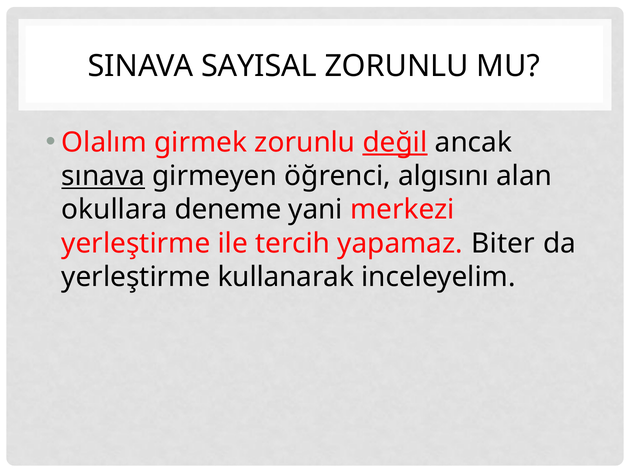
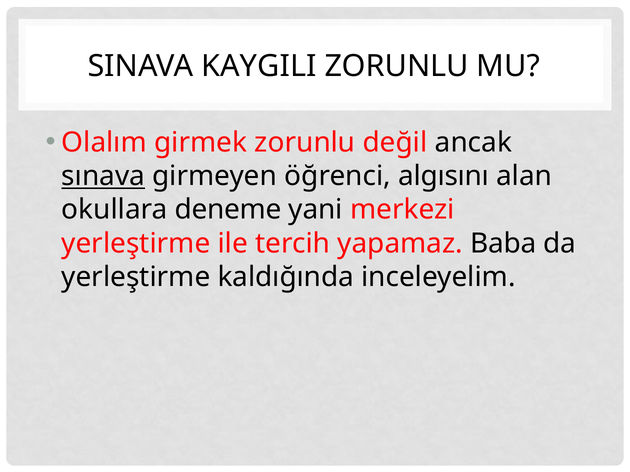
SAYISAL: SAYISAL -> KAYGILI
değil underline: present -> none
Biter: Biter -> Baba
kullanarak: kullanarak -> kaldığında
